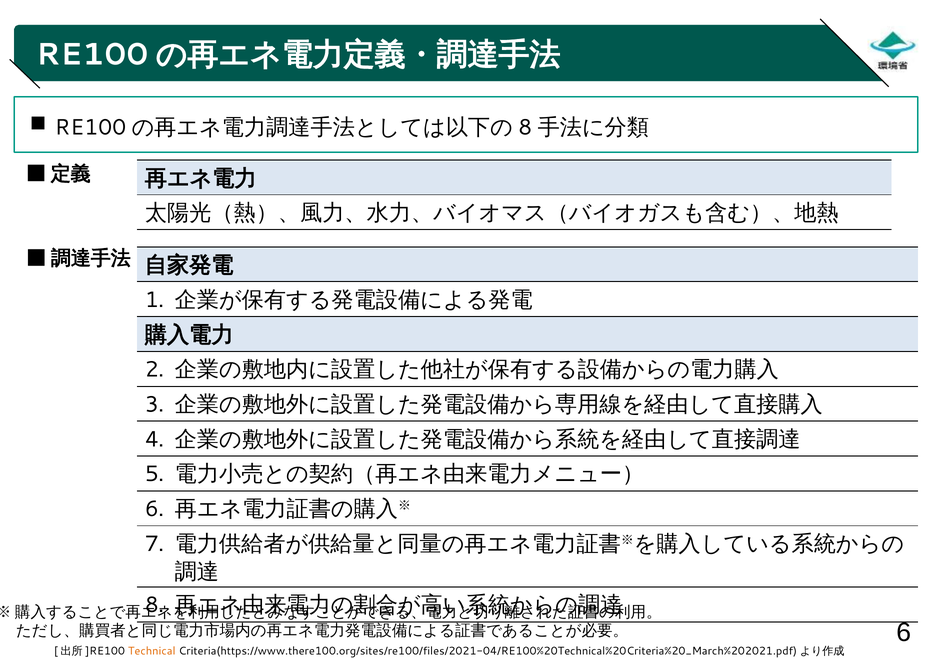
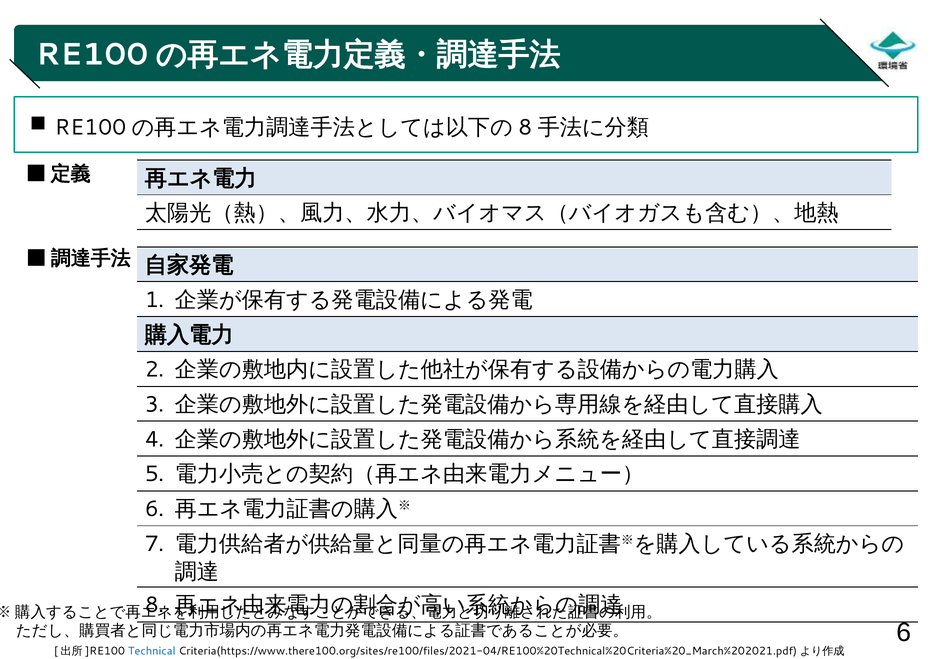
Technical colour: orange -> blue
